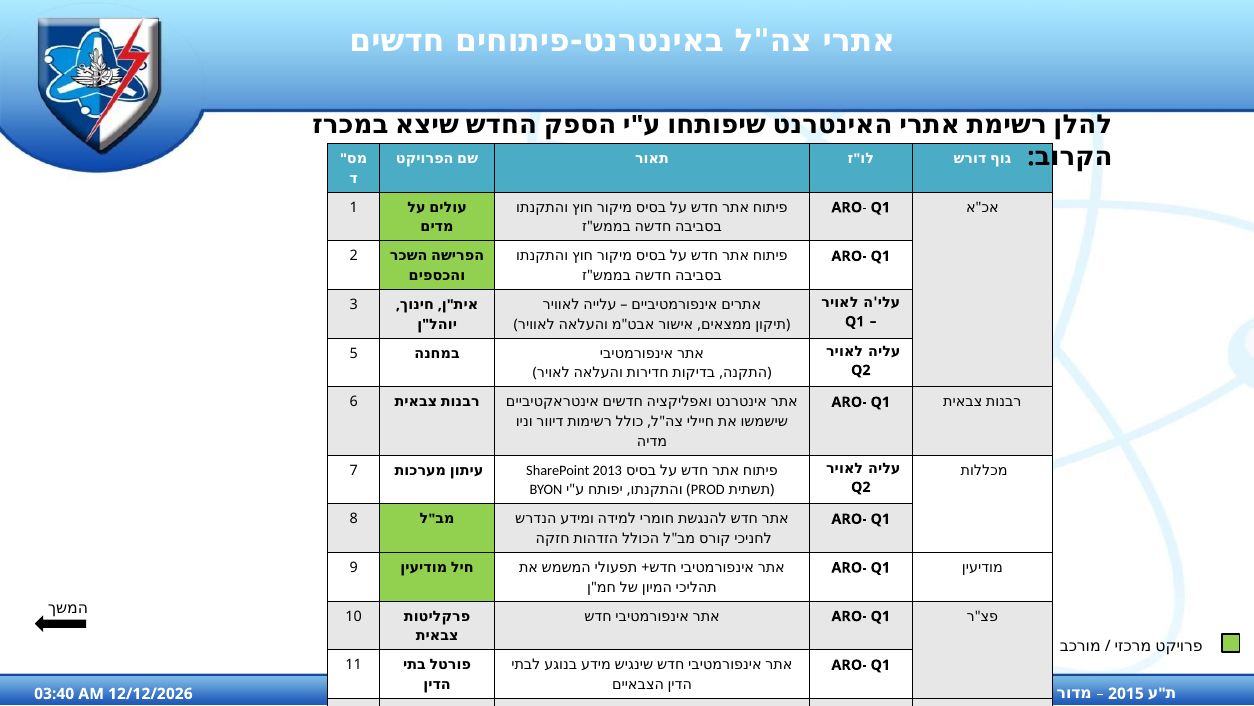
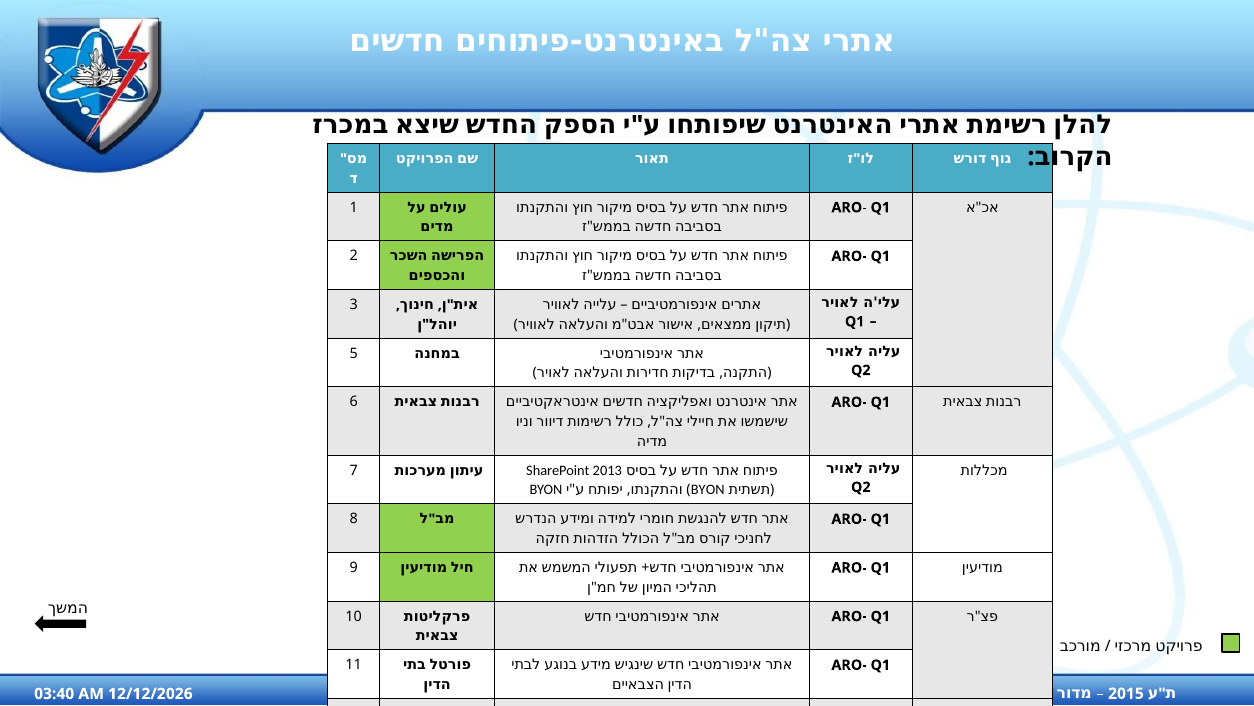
PROD at (708, 490): PROD -> BYON
